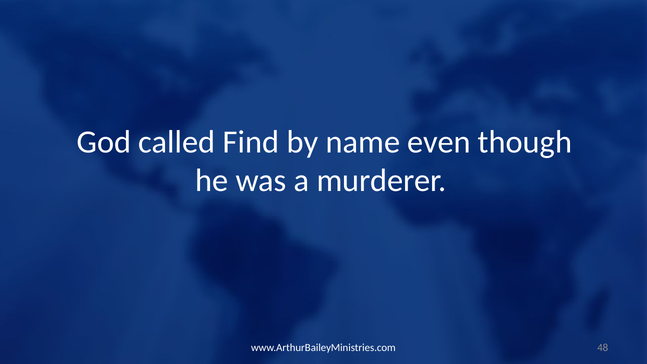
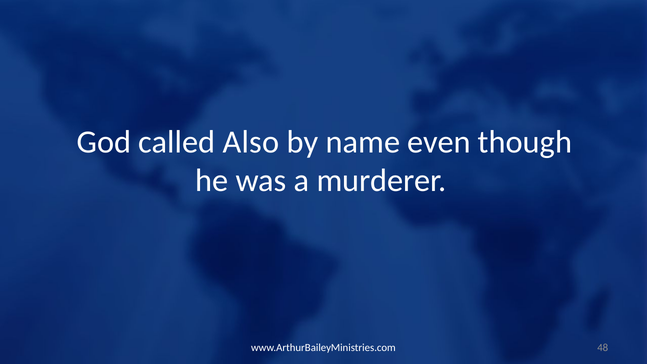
Find: Find -> Also
